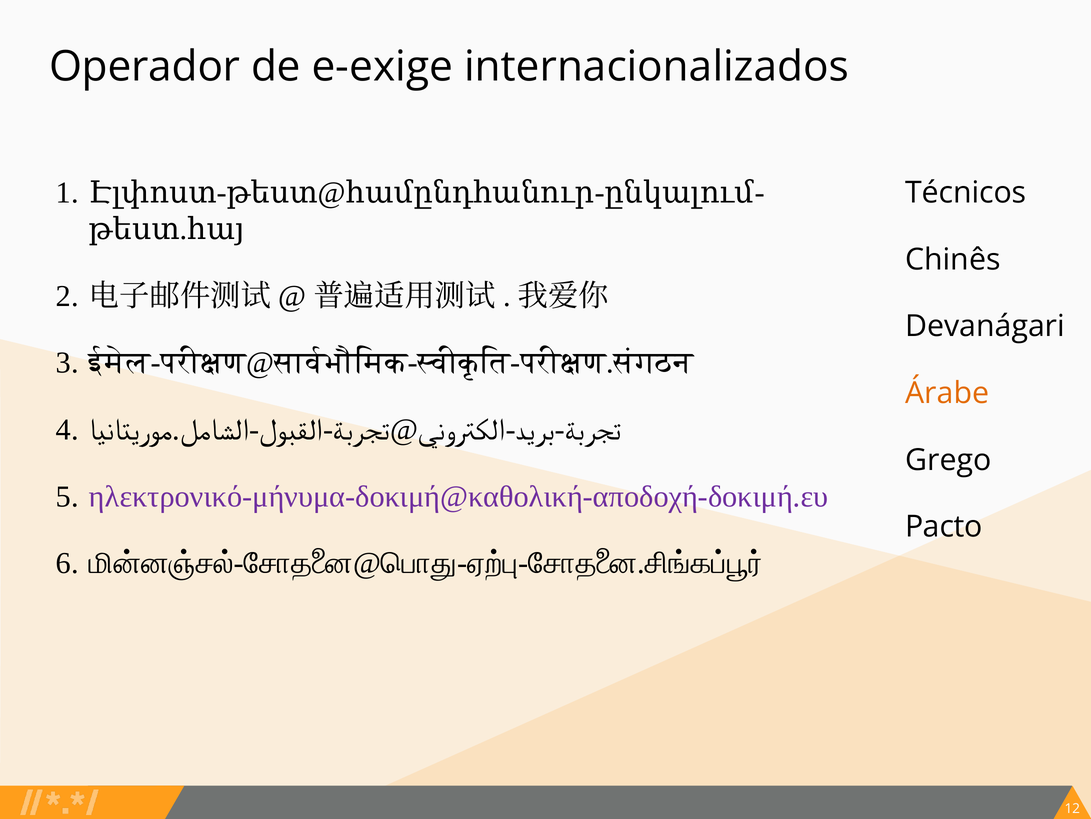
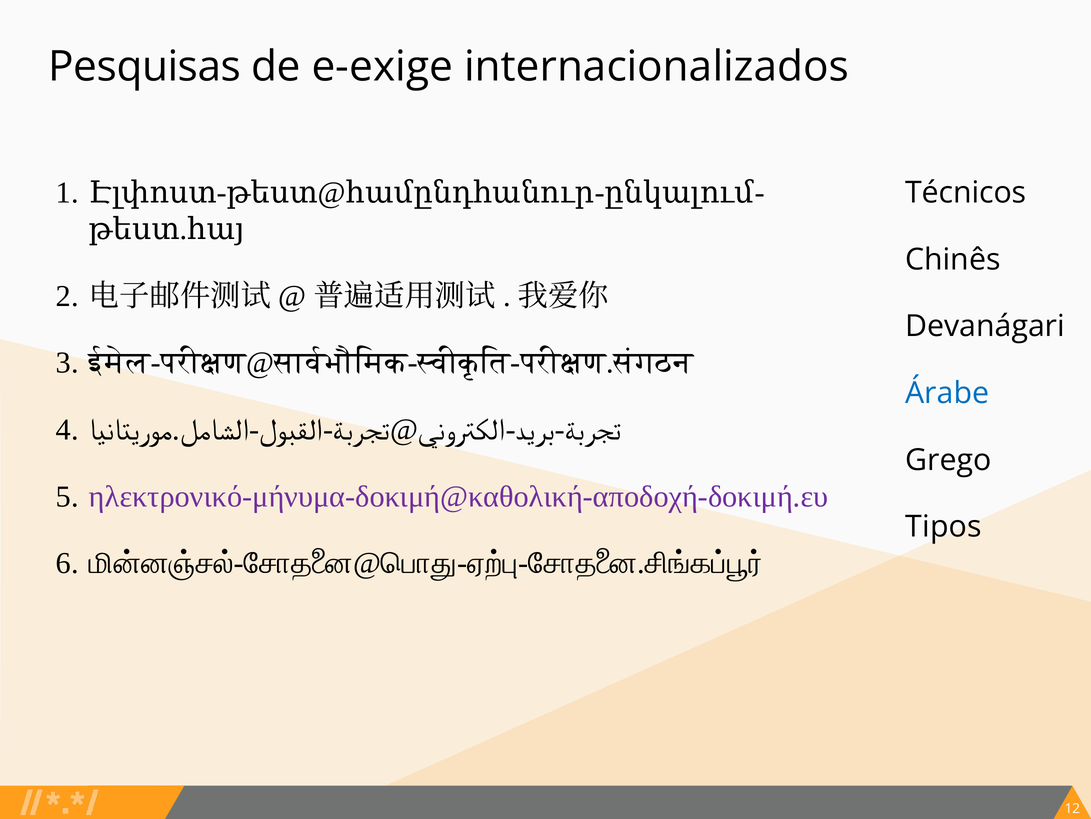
Operador: Operador -> Pesquisas
Árabe colour: orange -> blue
Pacto: Pacto -> Tipos
